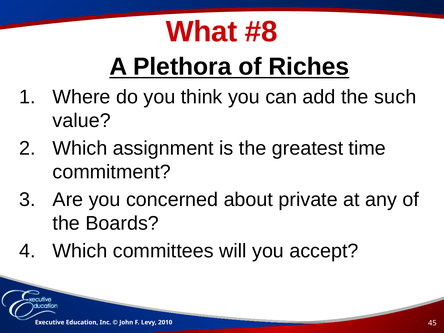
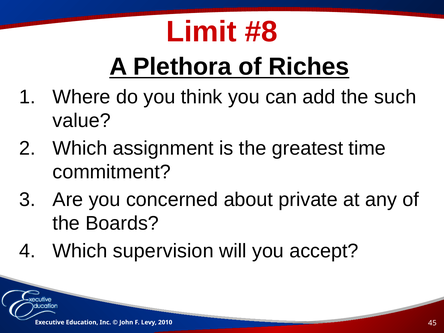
What: What -> Limit
committees: committees -> supervision
